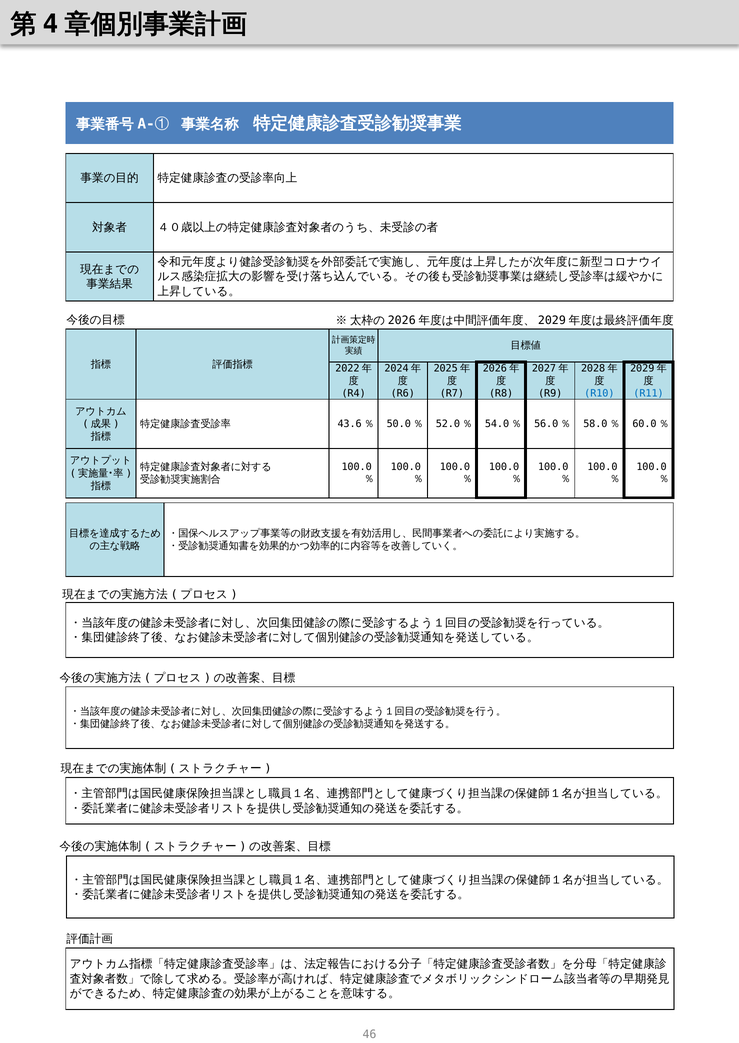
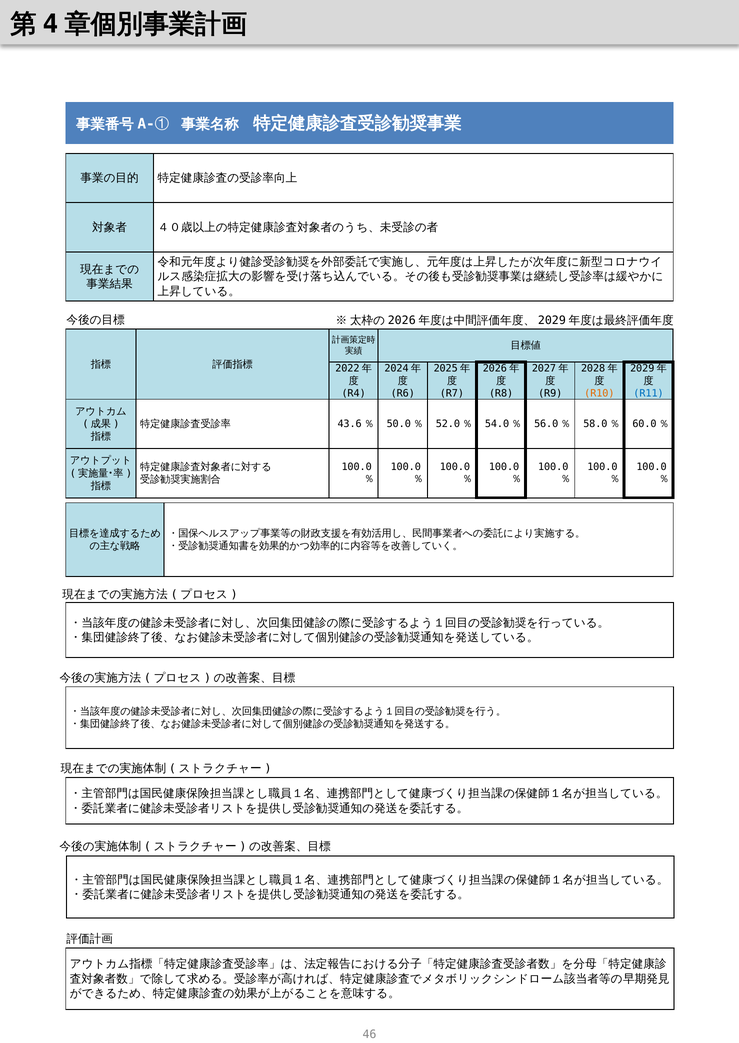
R10 colour: blue -> orange
